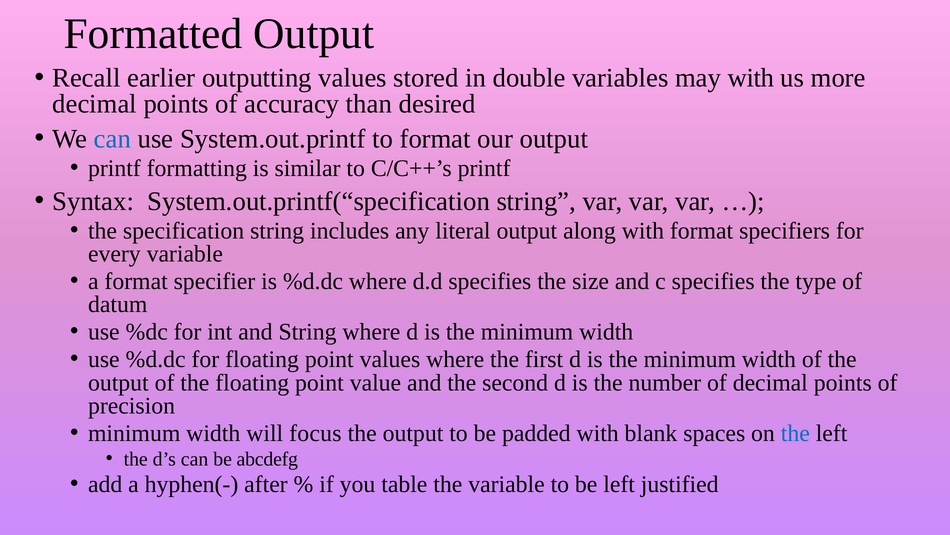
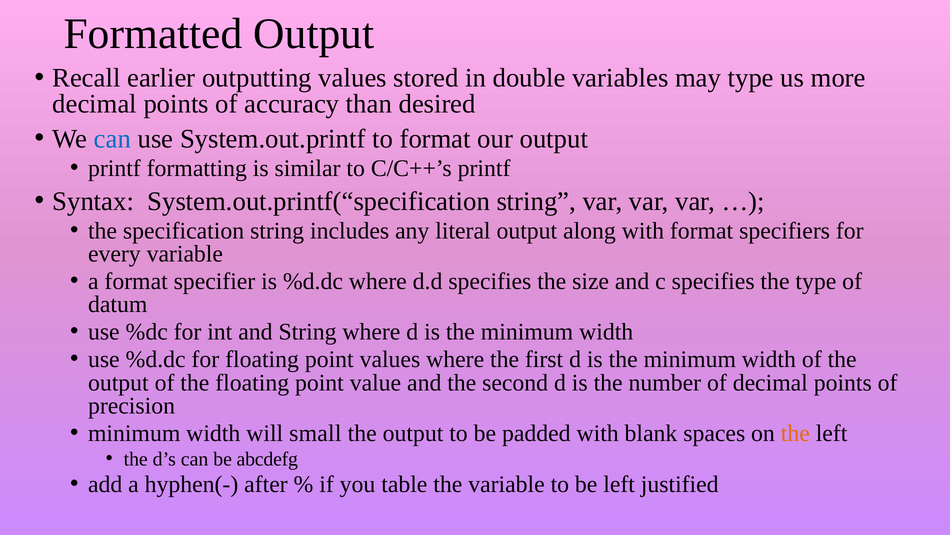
may with: with -> type
focus: focus -> small
the at (795, 433) colour: blue -> orange
